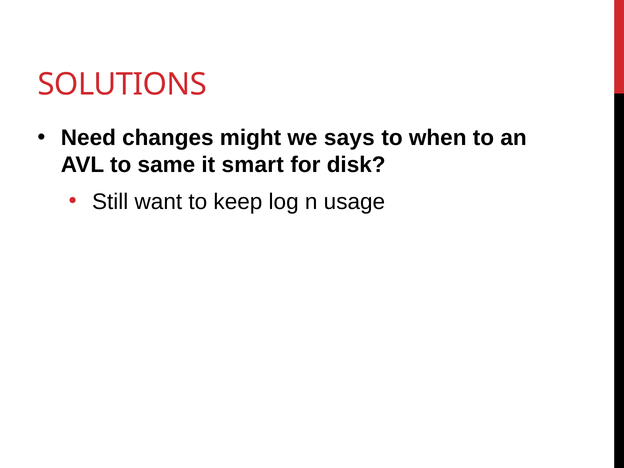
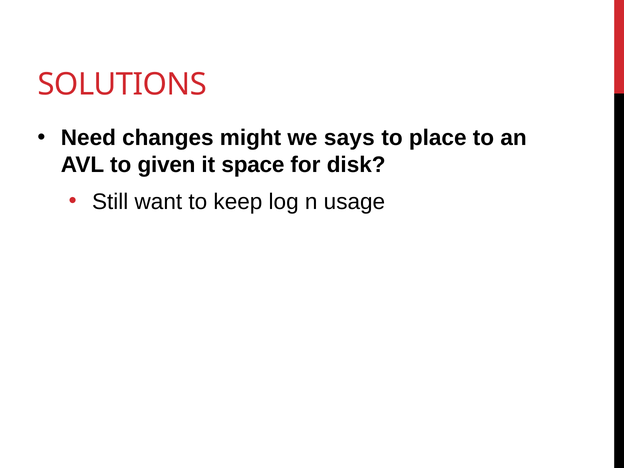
when: when -> place
same: same -> given
smart: smart -> space
